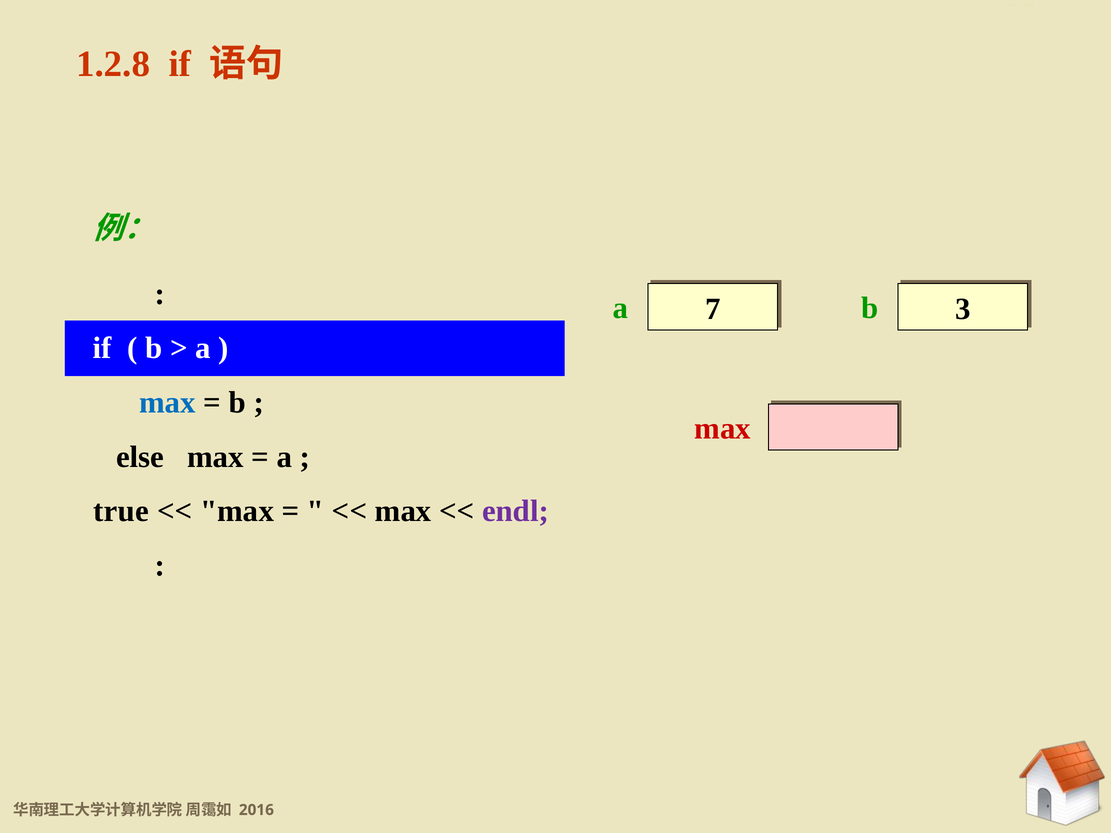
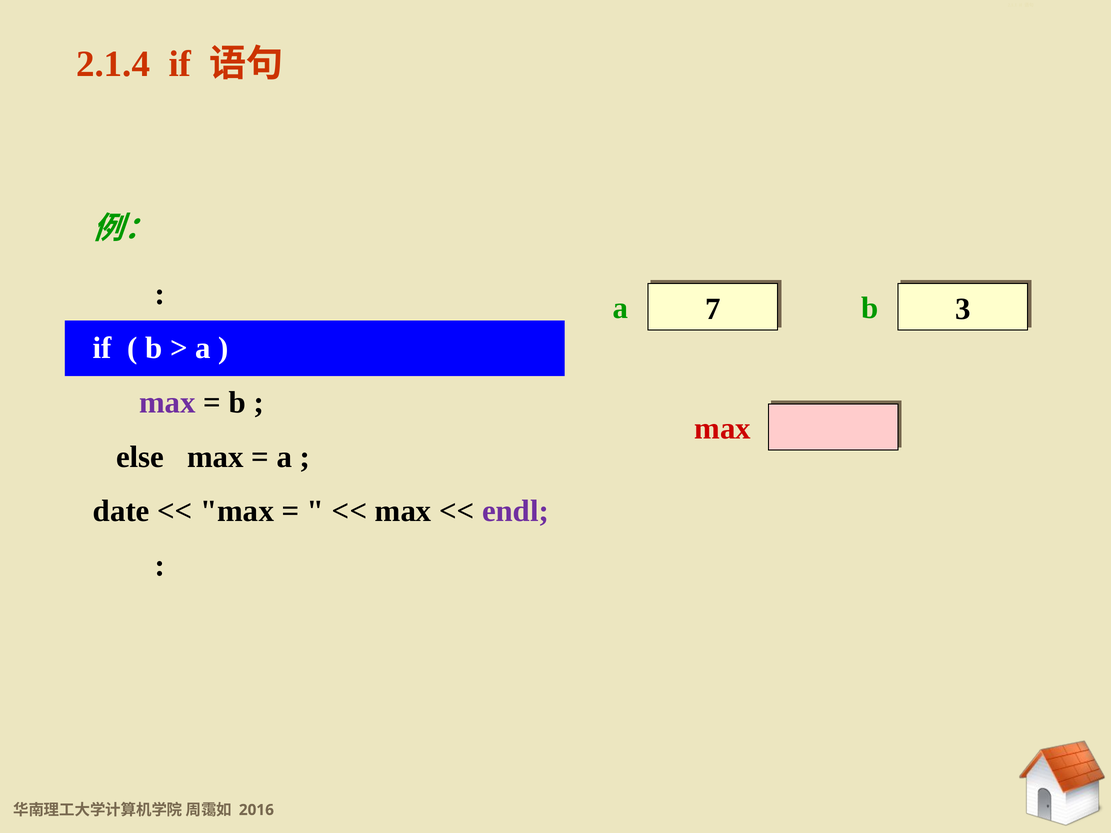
1.2.8: 1.2.8 -> 2.1.4
max at (168, 403) colour: blue -> purple
true: true -> date
